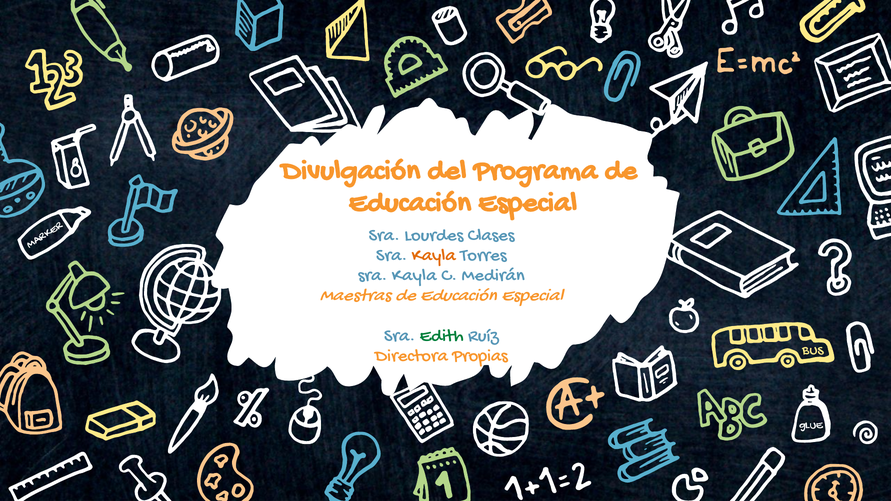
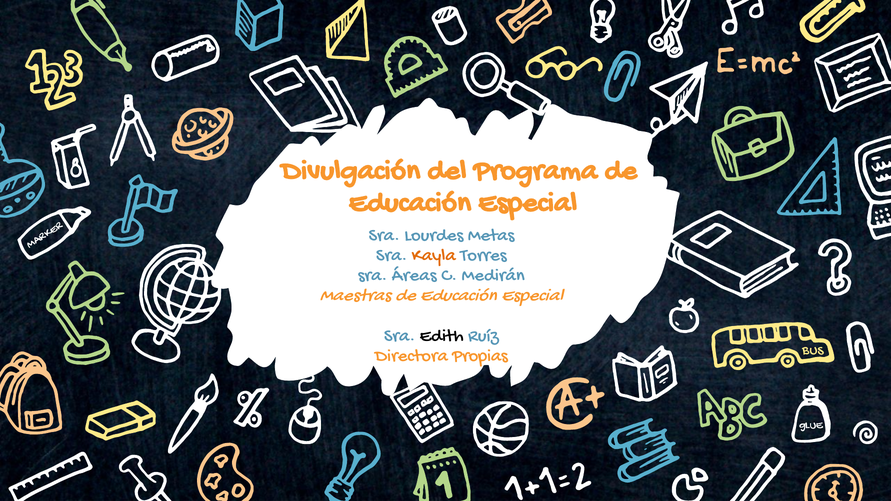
Clases: Clases -> Metas
Kayla at (414, 274): Kayla -> Áreas
Edith colour: green -> black
